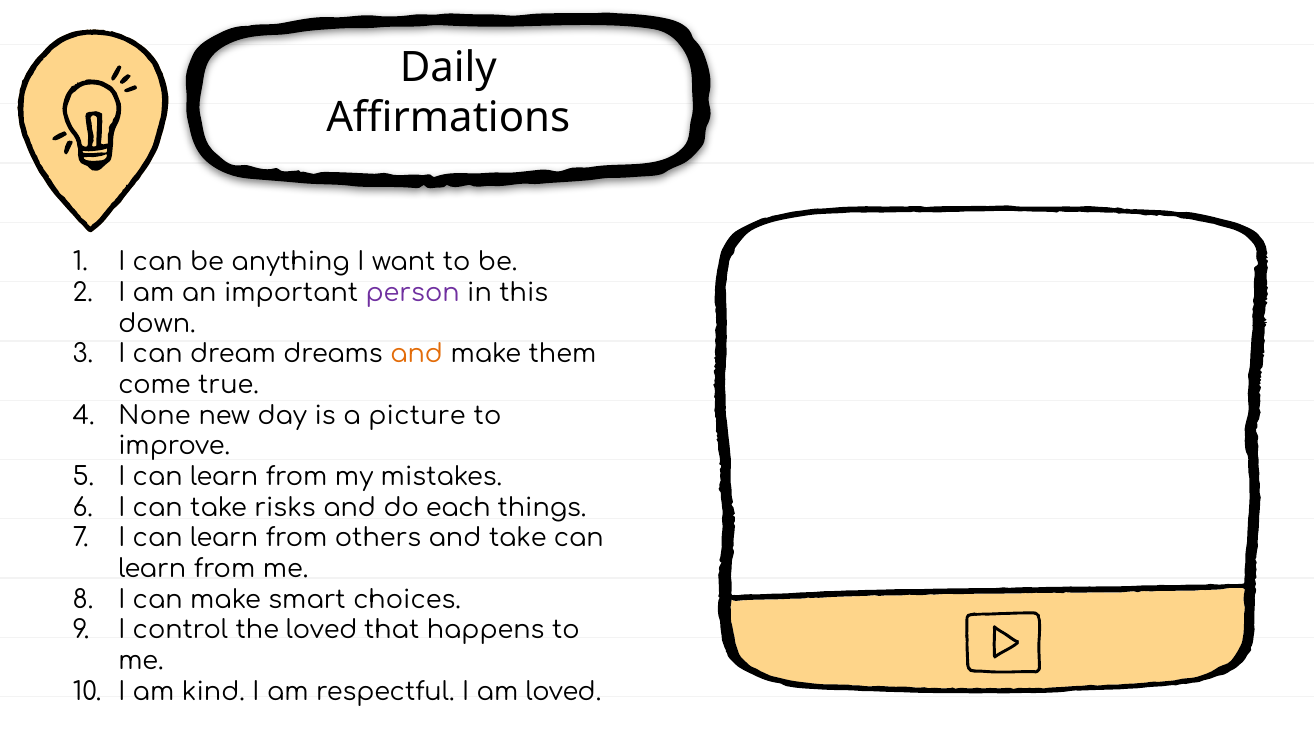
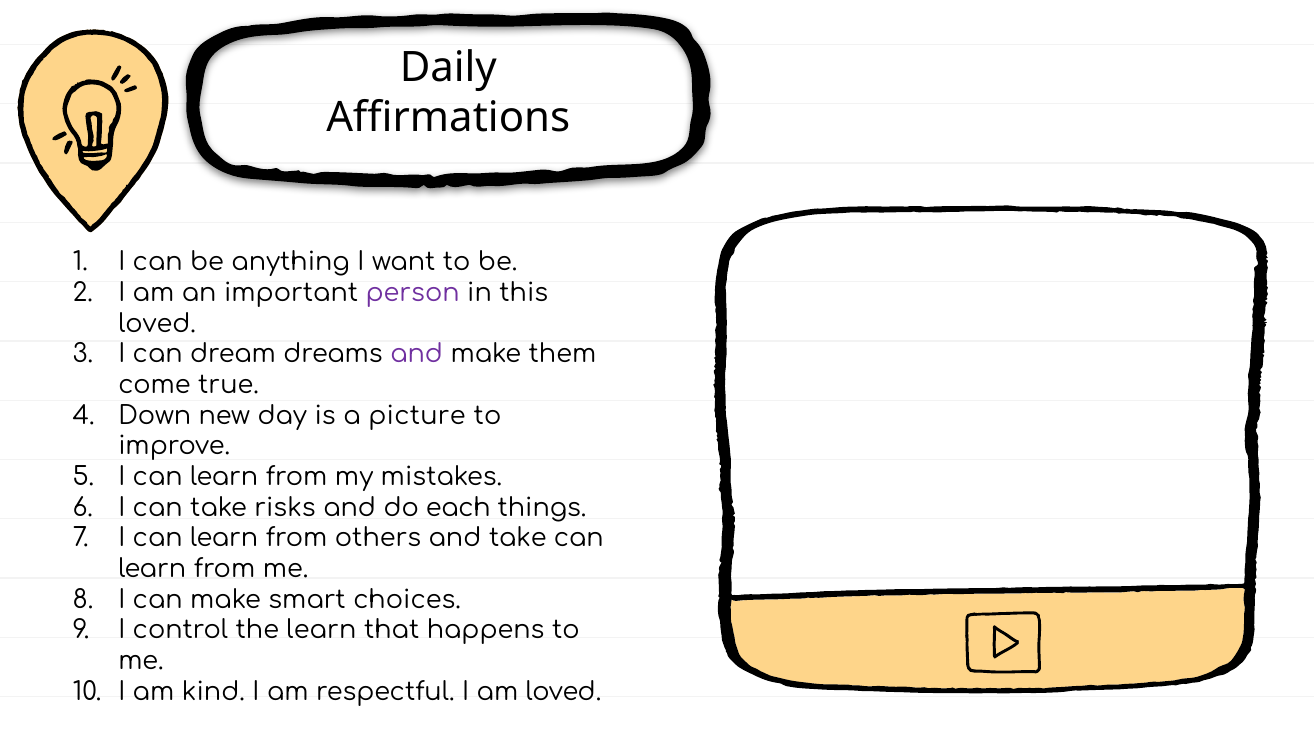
down at (157, 324): down -> loved
and at (417, 355) colour: orange -> purple
None: None -> Down
the loved: loved -> learn
